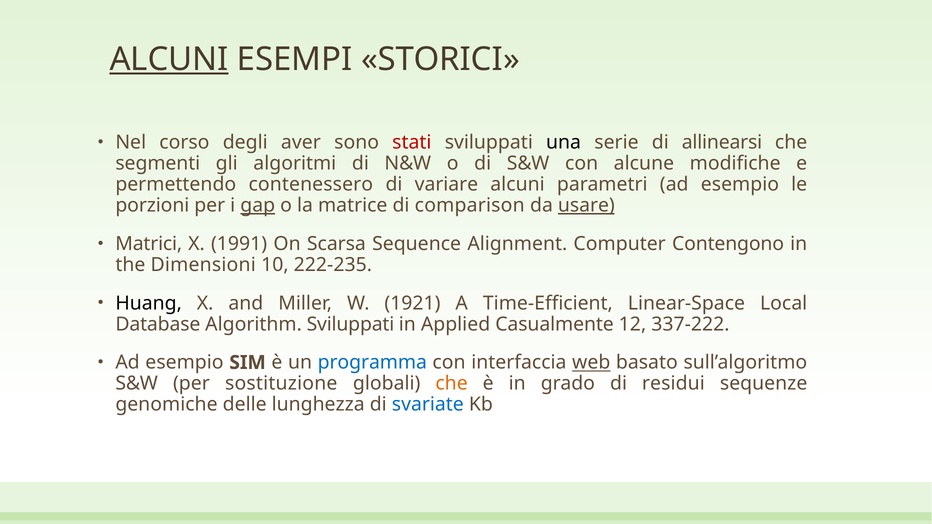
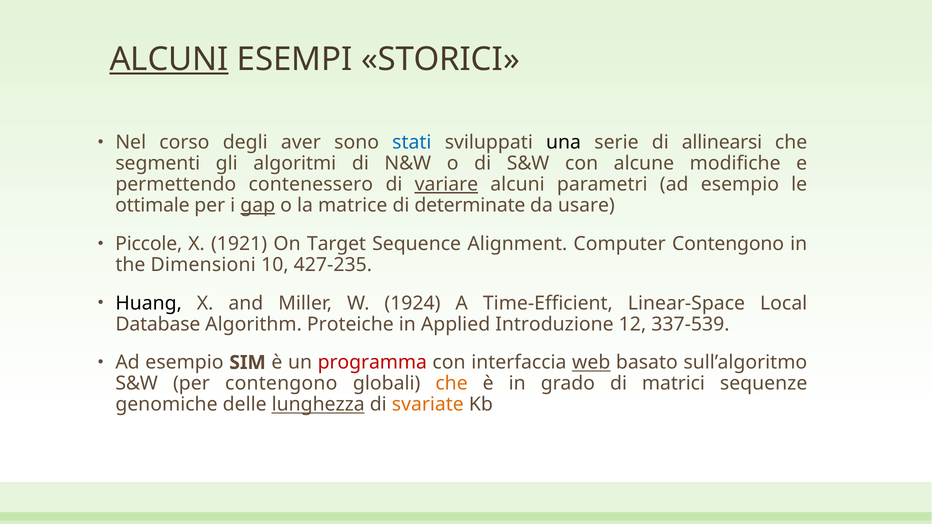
stati colour: red -> blue
variare underline: none -> present
porzioni: porzioni -> ottimale
comparison: comparison -> determinate
usare underline: present -> none
Matrici: Matrici -> Piccole
1991: 1991 -> 1921
Scarsa: Scarsa -> Target
222-235: 222-235 -> 427-235
1921: 1921 -> 1924
Algorithm Sviluppati: Sviluppati -> Proteiche
Casualmente: Casualmente -> Introduzione
337-222: 337-222 -> 337-539
programma colour: blue -> red
per sostituzione: sostituzione -> contengono
residui: residui -> matrici
lunghezza underline: none -> present
svariate colour: blue -> orange
